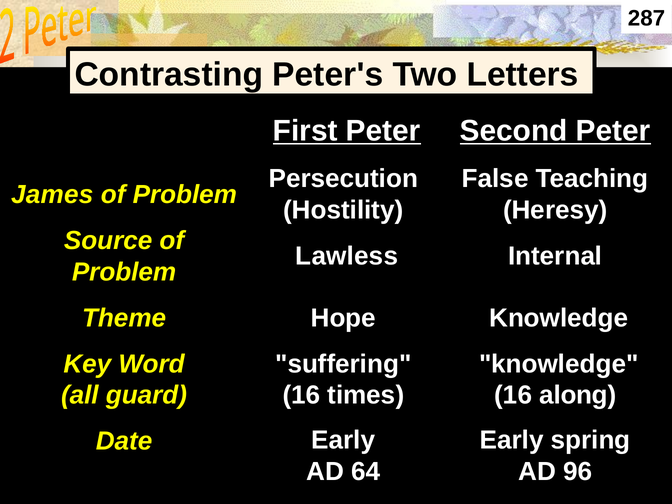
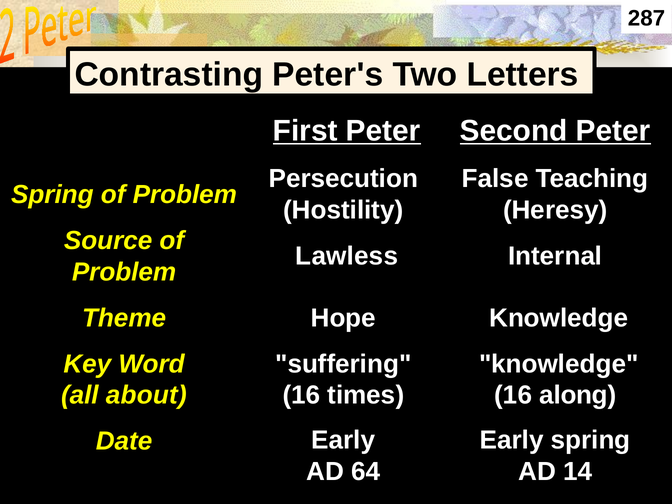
James at (52, 194): James -> Spring
guard: guard -> about
96: 96 -> 14
